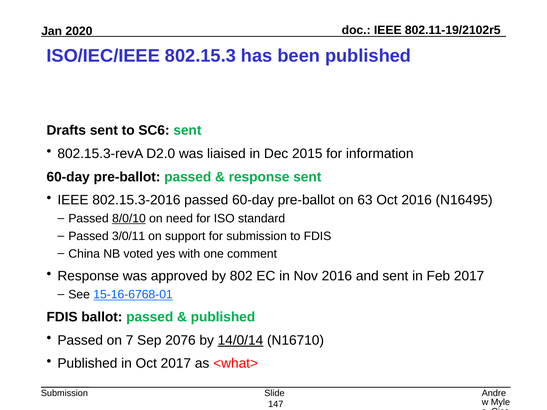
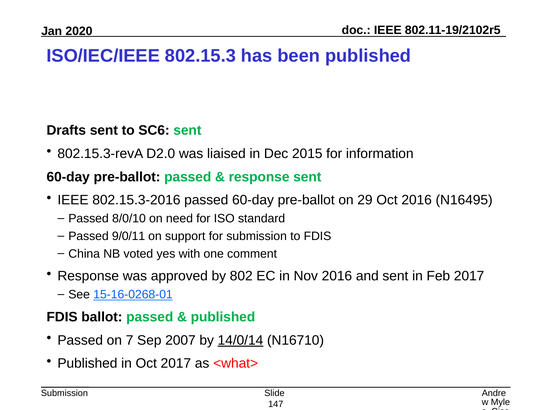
63: 63 -> 29
8/0/10 underline: present -> none
3/0/11: 3/0/11 -> 9/0/11
15-16-6768-01: 15-16-6768-01 -> 15-16-0268-01
2076: 2076 -> 2007
